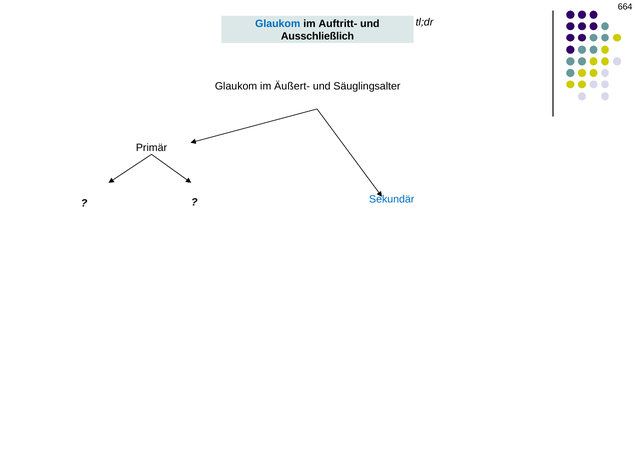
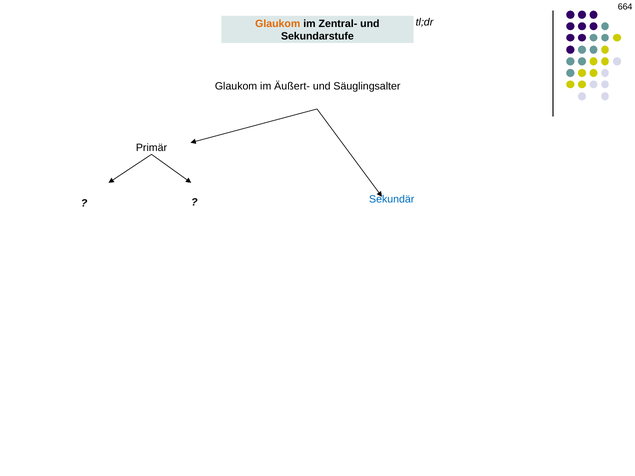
Glaukom at (278, 24) colour: blue -> orange
Auftritt-: Auftritt- -> Zentral-
Ausschließlich: Ausschließlich -> Sekundarstufe
